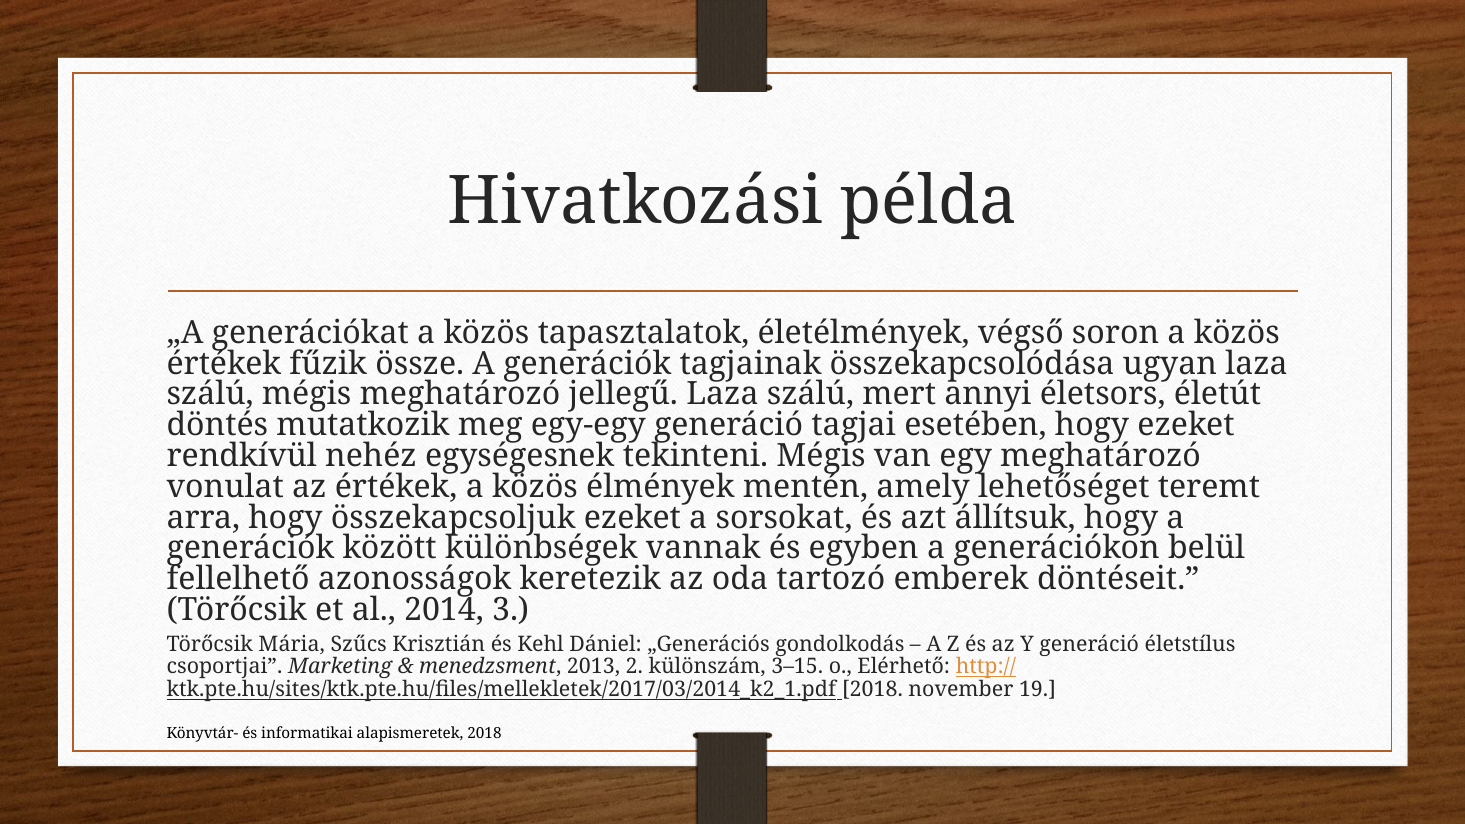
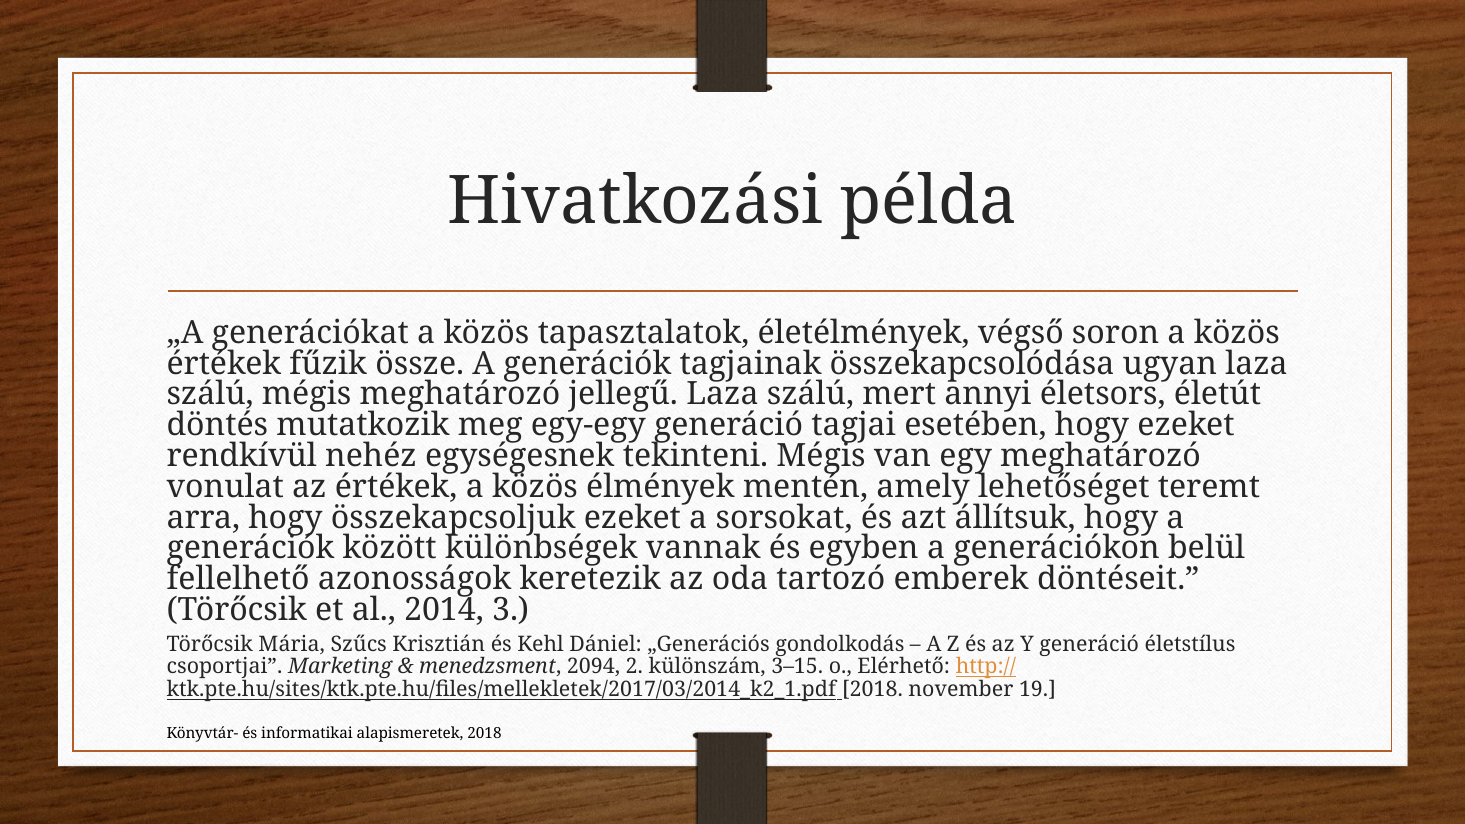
2013: 2013 -> 2094
